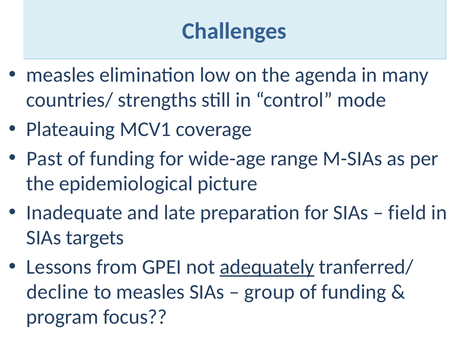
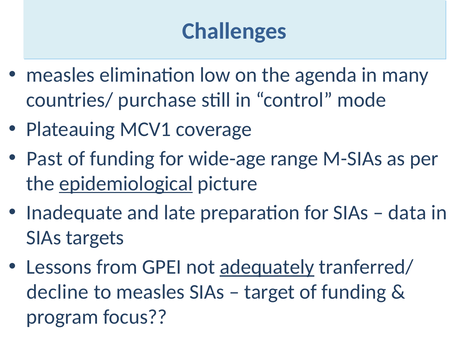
strengths: strengths -> purchase
epidemiological underline: none -> present
field: field -> data
group: group -> target
